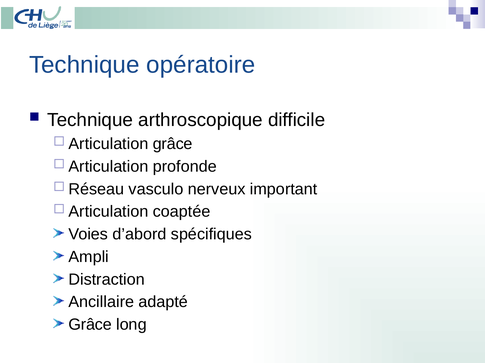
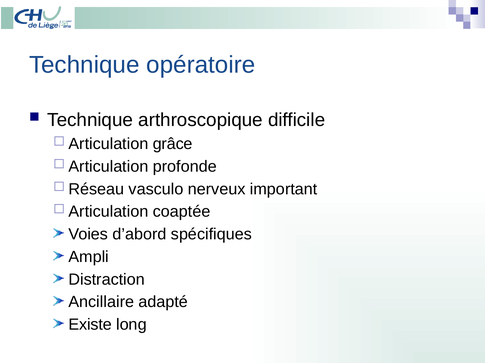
Grâce at (90, 325): Grâce -> Existe
